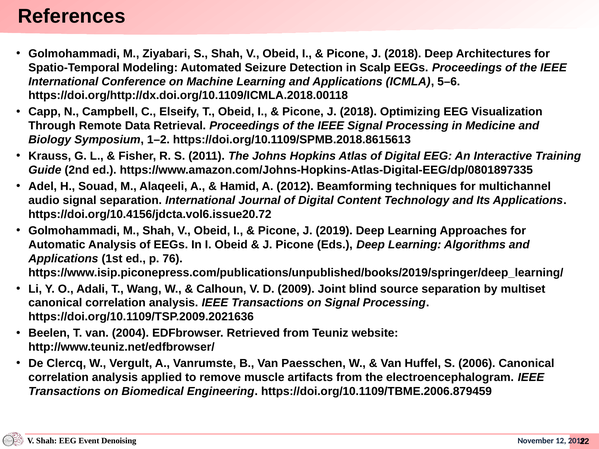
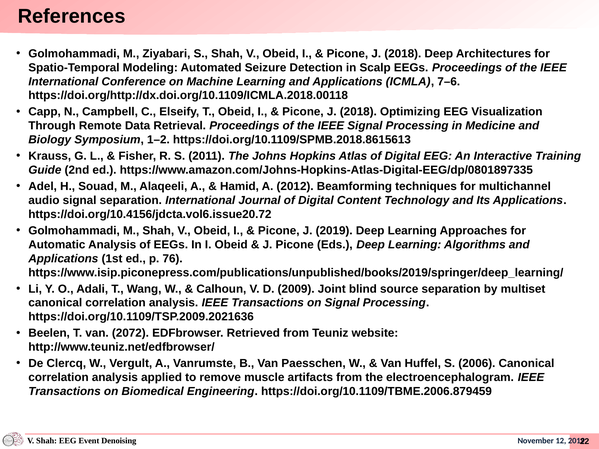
5–6: 5–6 -> 7–6
2004: 2004 -> 2072
